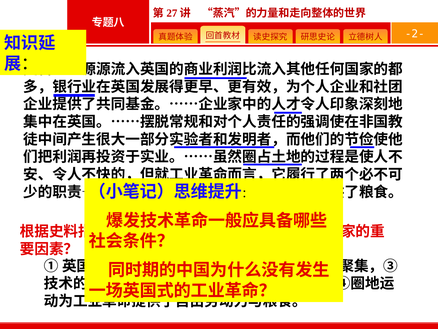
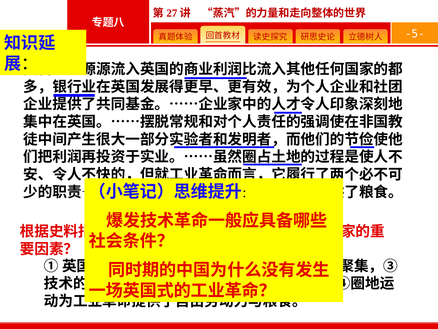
-2-: -2- -> -5-
